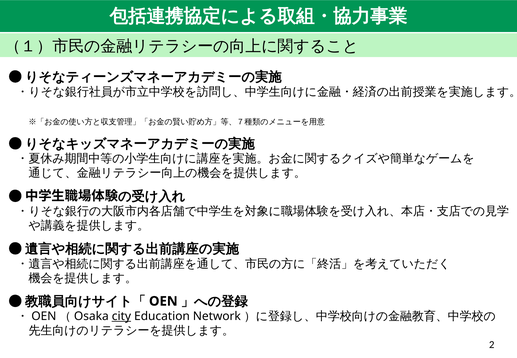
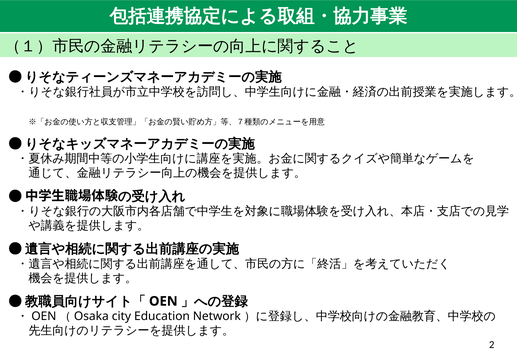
city underline: present -> none
